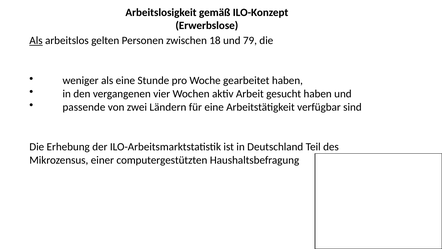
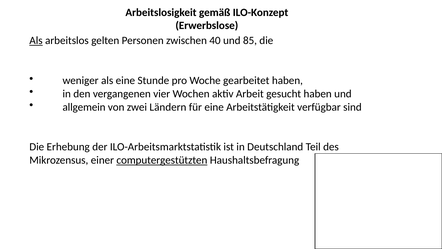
18: 18 -> 40
79: 79 -> 85
passende: passende -> allgemein
computergestützten underline: none -> present
